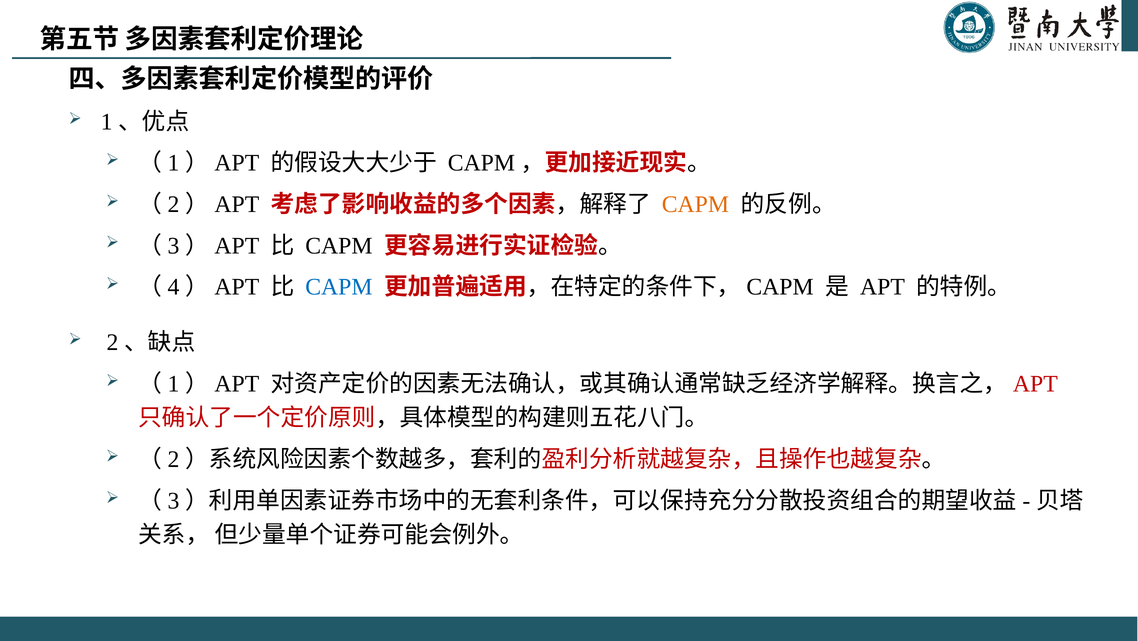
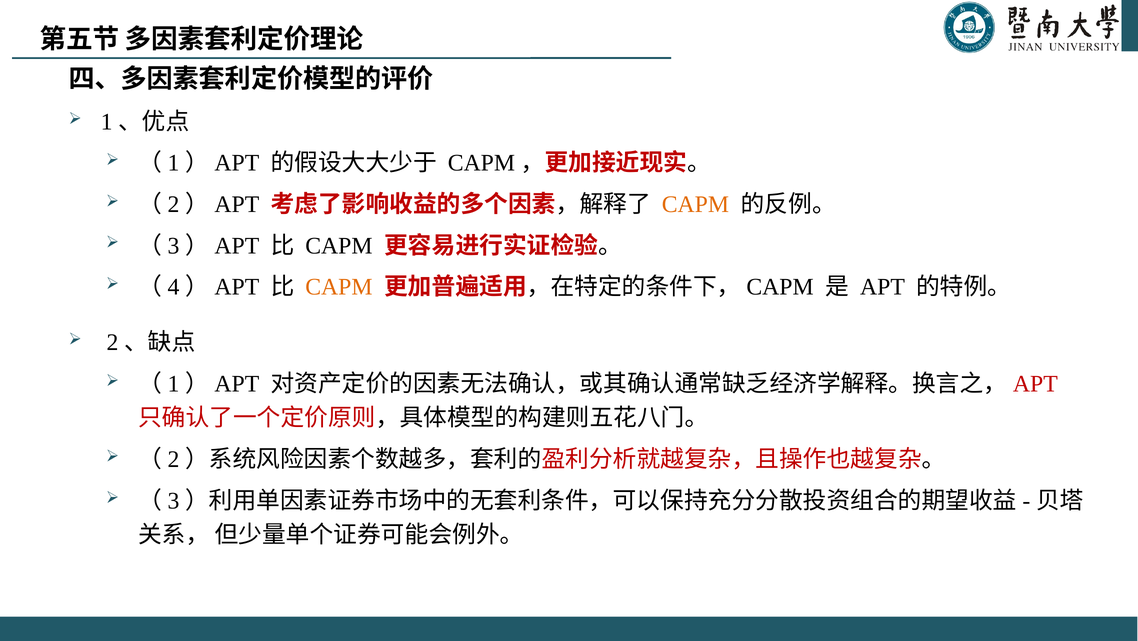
CAPM at (339, 287) colour: blue -> orange
